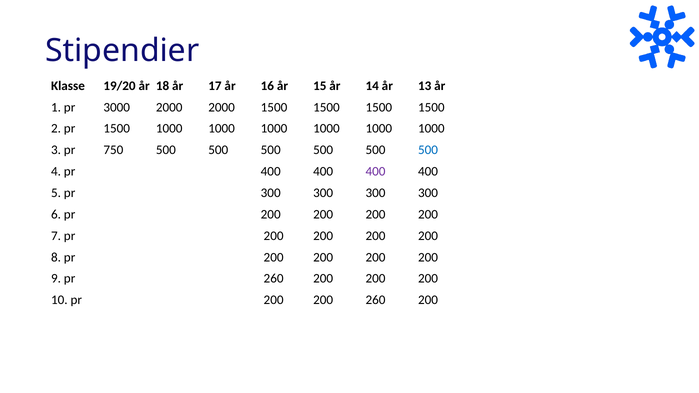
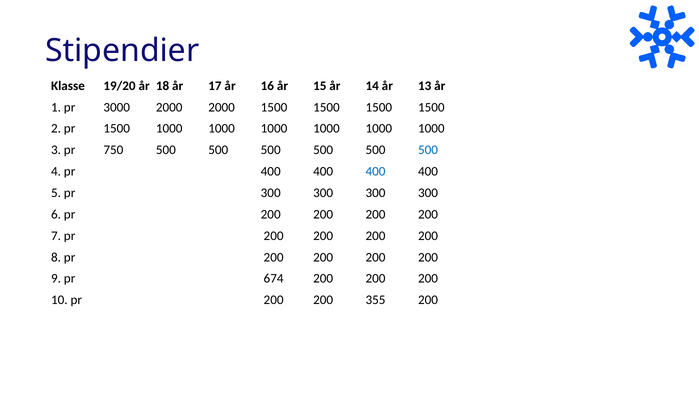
400 at (376, 172) colour: purple -> blue
pr 260: 260 -> 674
200 260: 260 -> 355
